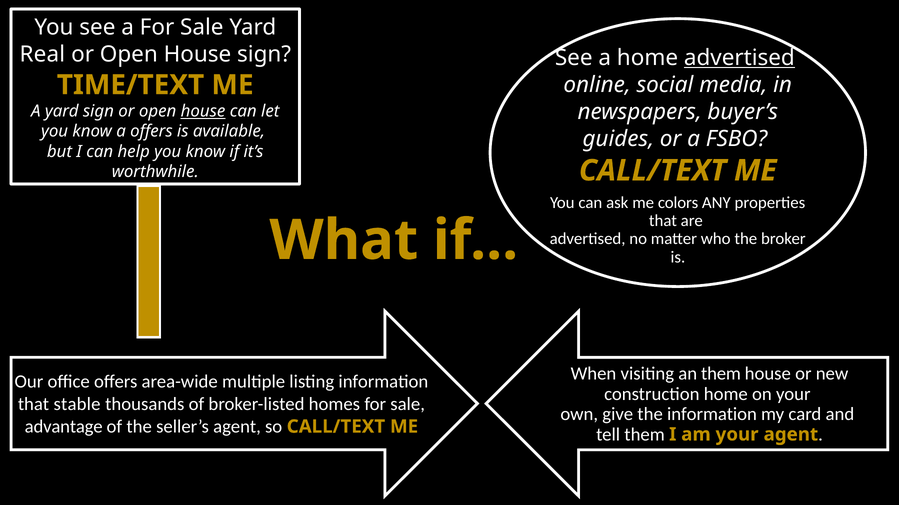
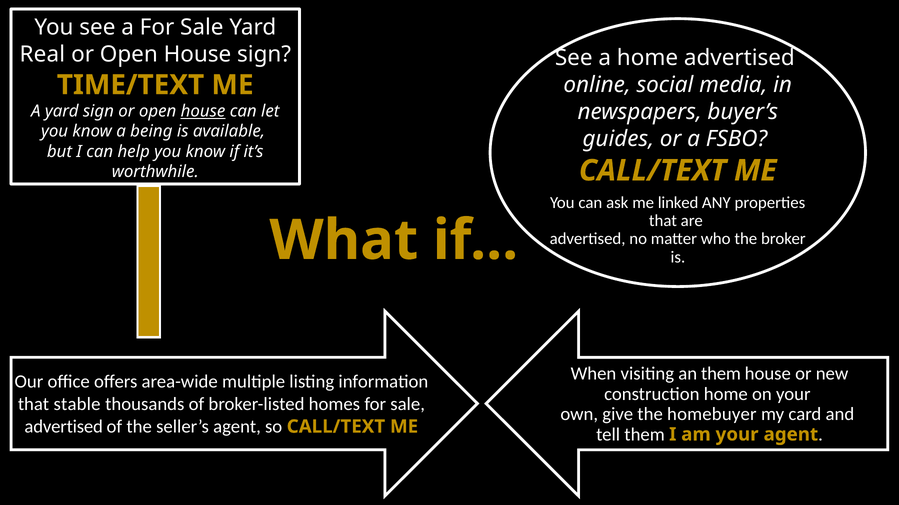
advertised at (739, 58) underline: present -> none
a offers: offers -> being
colors: colors -> linked
the information: information -> homebuyer
advantage at (64, 427): advantage -> advertised
